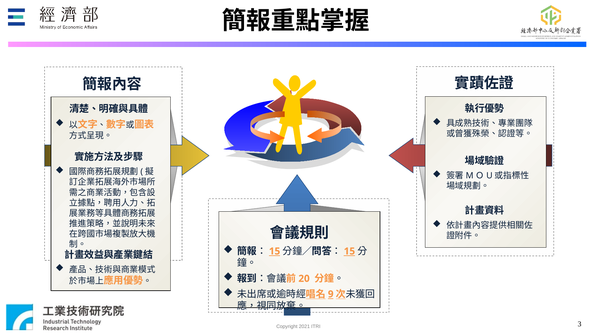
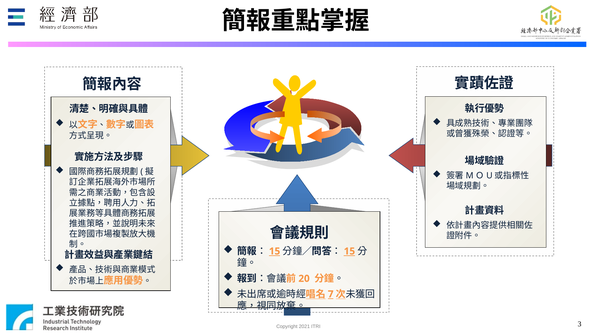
9: 9 -> 7
